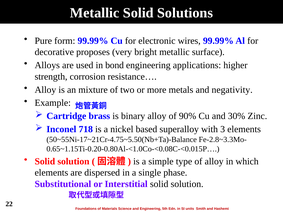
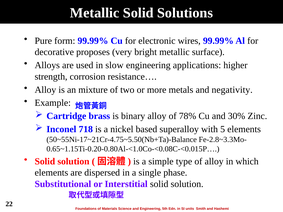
bond: bond -> slow
90%: 90% -> 78%
3: 3 -> 5
